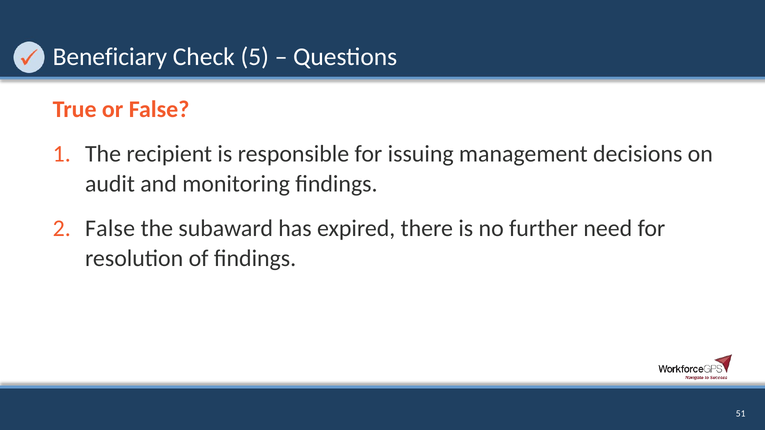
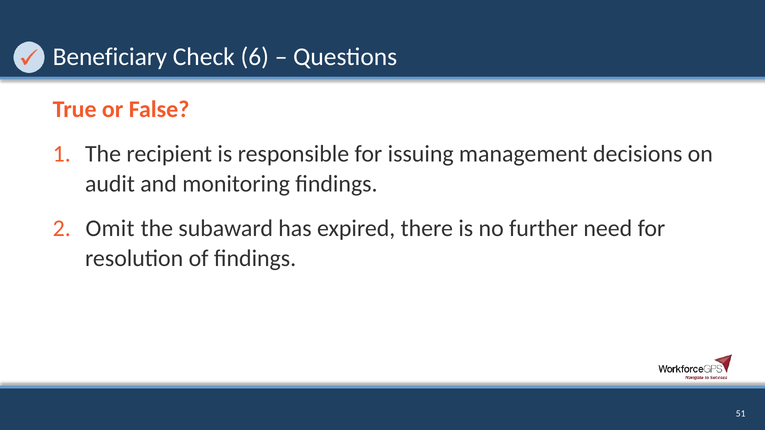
5: 5 -> 6
2 False: False -> Omit
